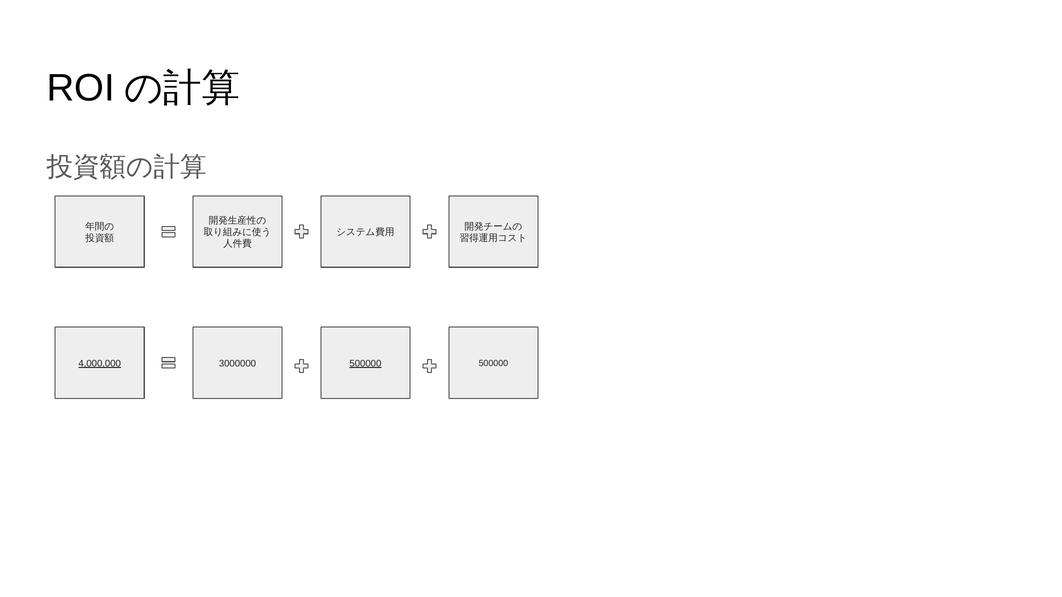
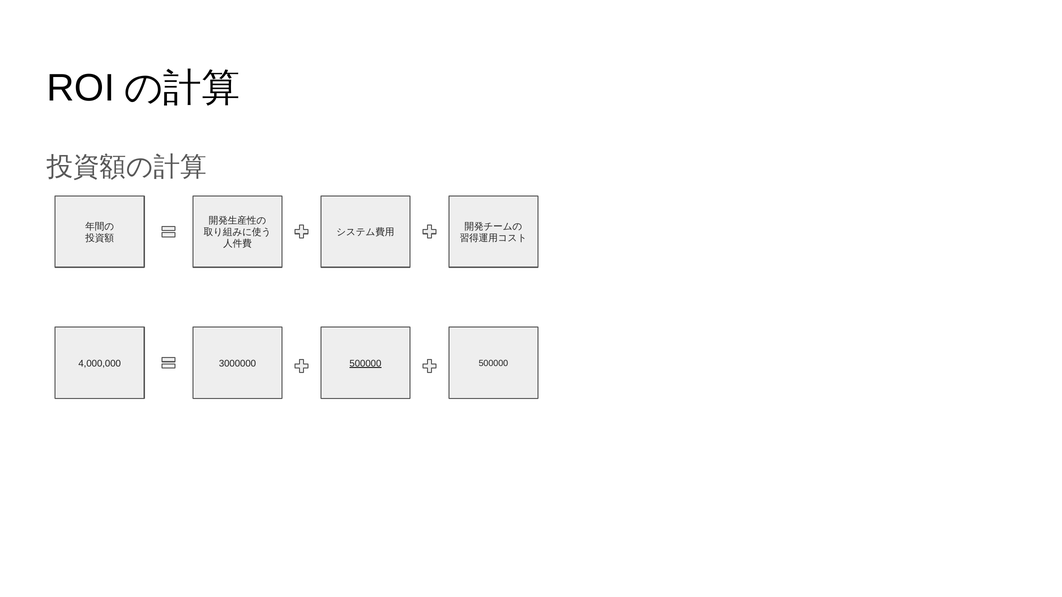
4,000,000 underline: present -> none
